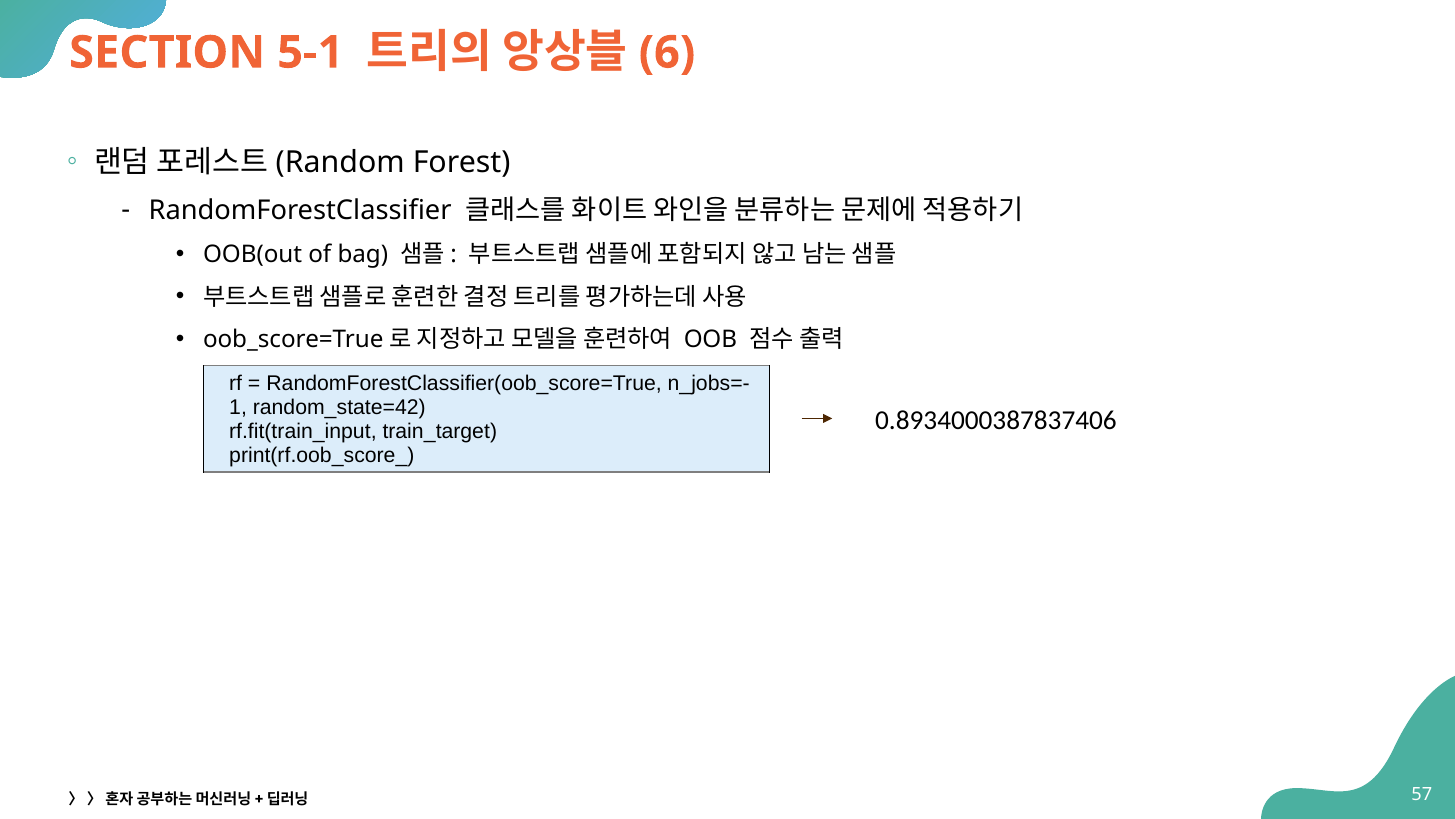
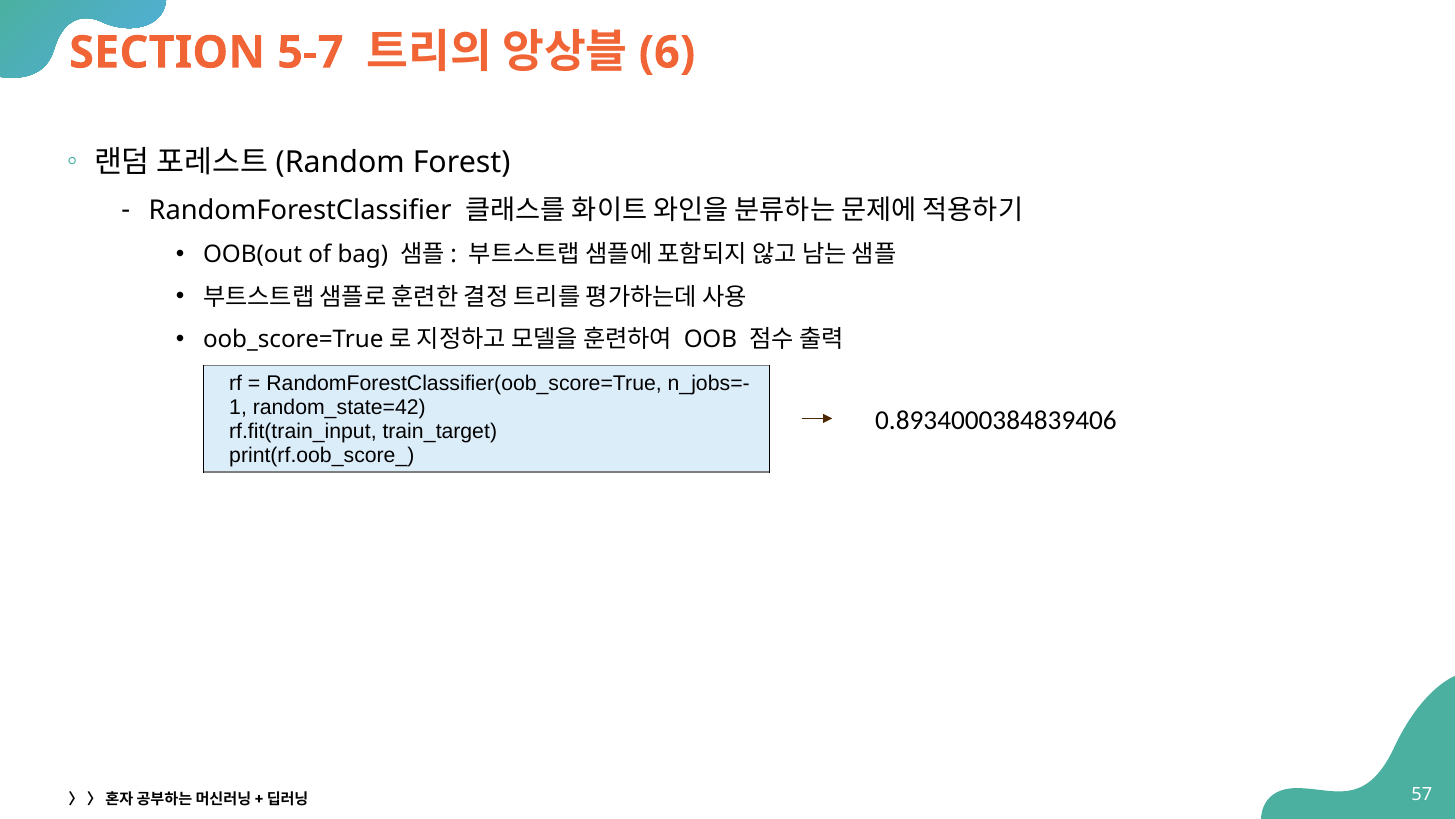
5-1: 5-1 -> 5-7
0.8934000387837406: 0.8934000387837406 -> 0.8934000384839406
